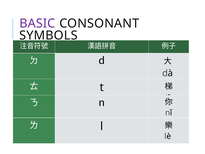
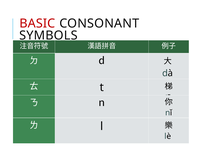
BASIC colour: purple -> red
